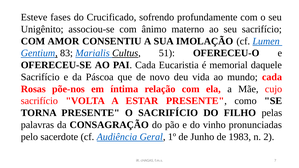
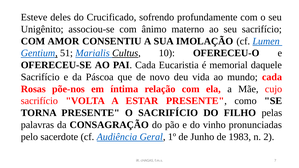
fases: fases -> deles
83: 83 -> 51
51: 51 -> 10
